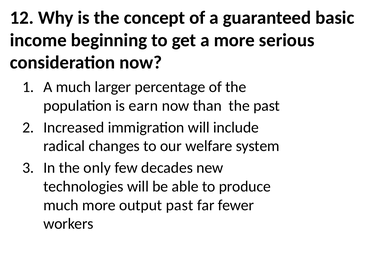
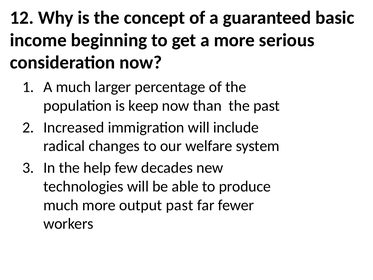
earn: earn -> keep
only: only -> help
